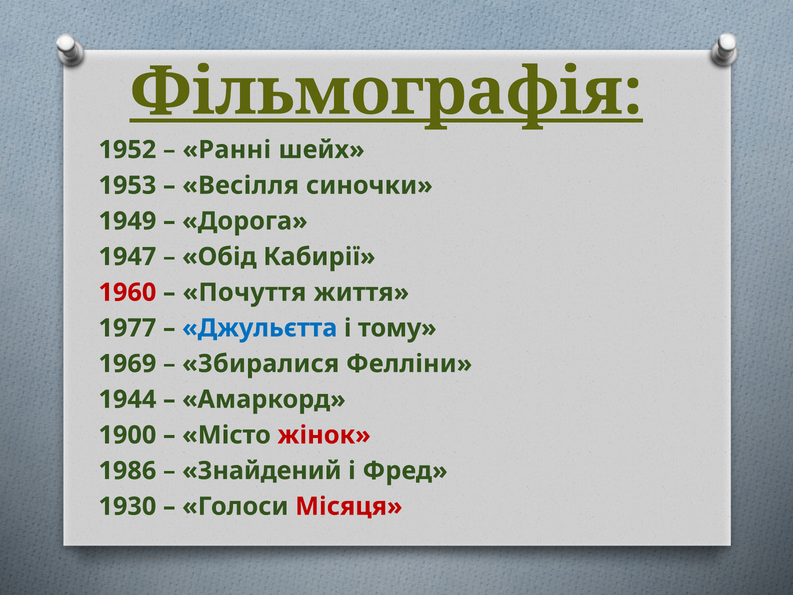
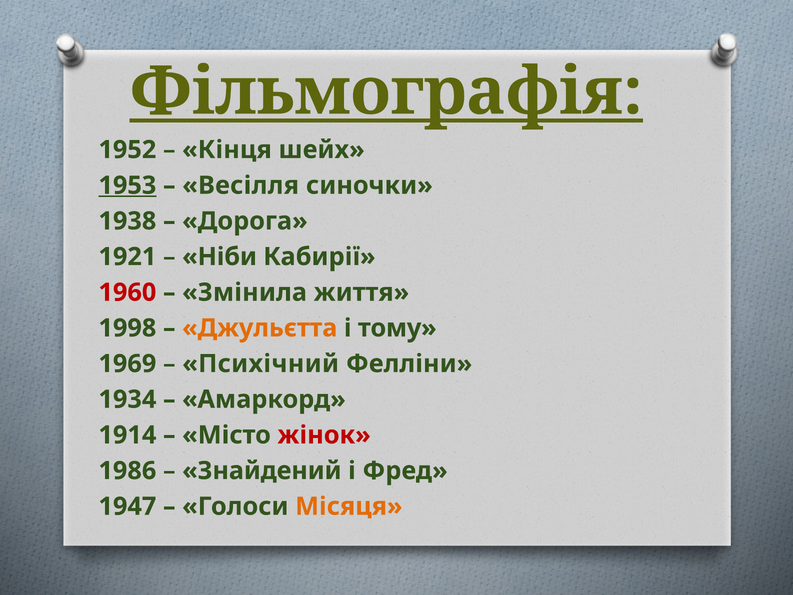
Ранні: Ранні -> Кінця
1953 underline: none -> present
1949: 1949 -> 1938
1947: 1947 -> 1921
Обід: Обід -> Ніби
Почуття: Почуття -> Змінила
1977: 1977 -> 1998
Джульєтта colour: blue -> orange
Збиралися: Збиралися -> Психічний
1944: 1944 -> 1934
1900: 1900 -> 1914
1930: 1930 -> 1947
Місяця colour: red -> orange
